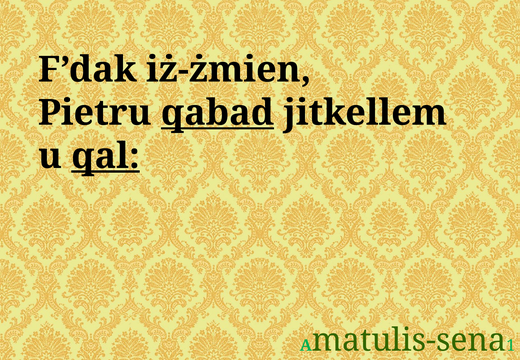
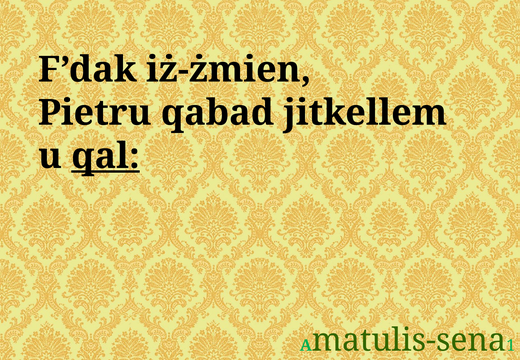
qabad underline: present -> none
